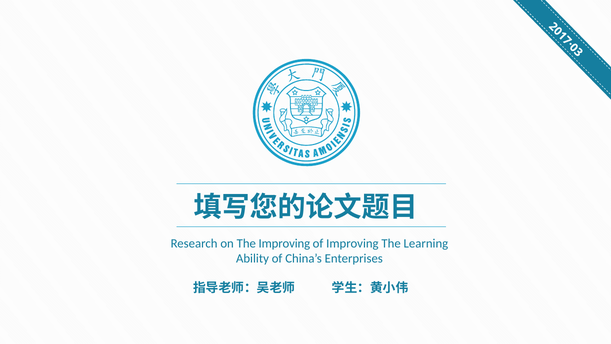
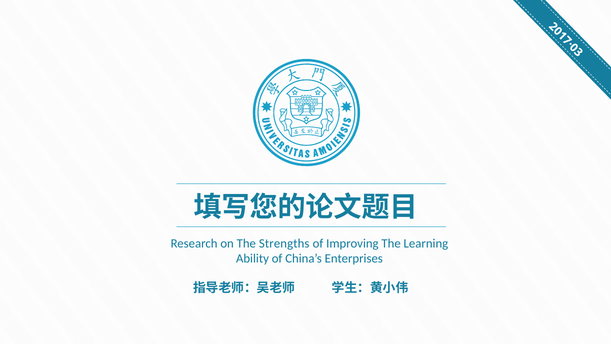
The Improving: Improving -> Strengths
